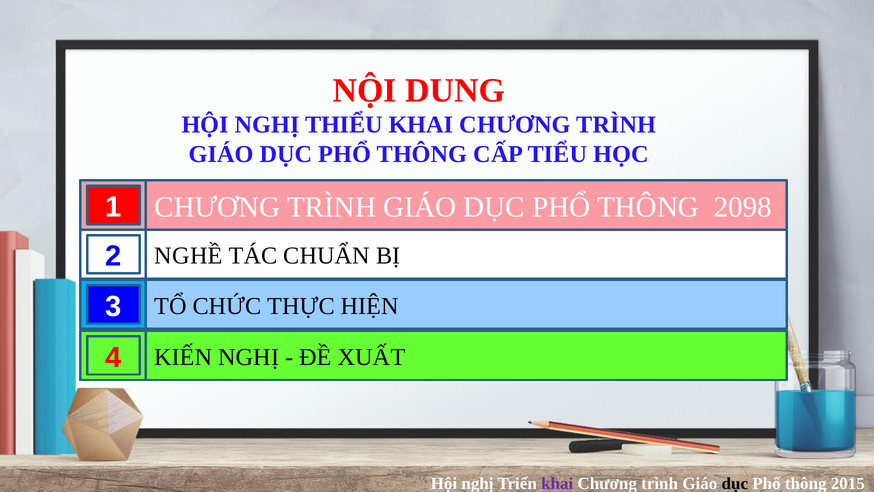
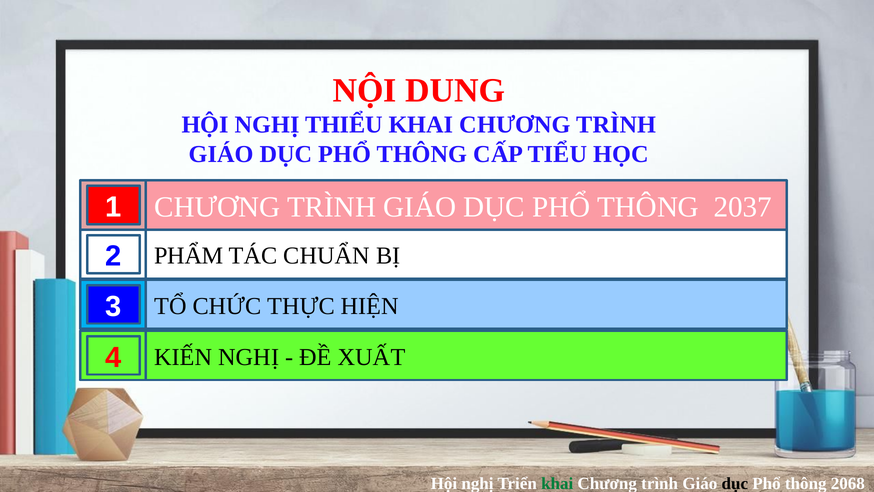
2098: 2098 -> 2037
NGHỀ: NGHỀ -> PHẨM
khai at (557, 483) colour: purple -> green
2015: 2015 -> 2068
